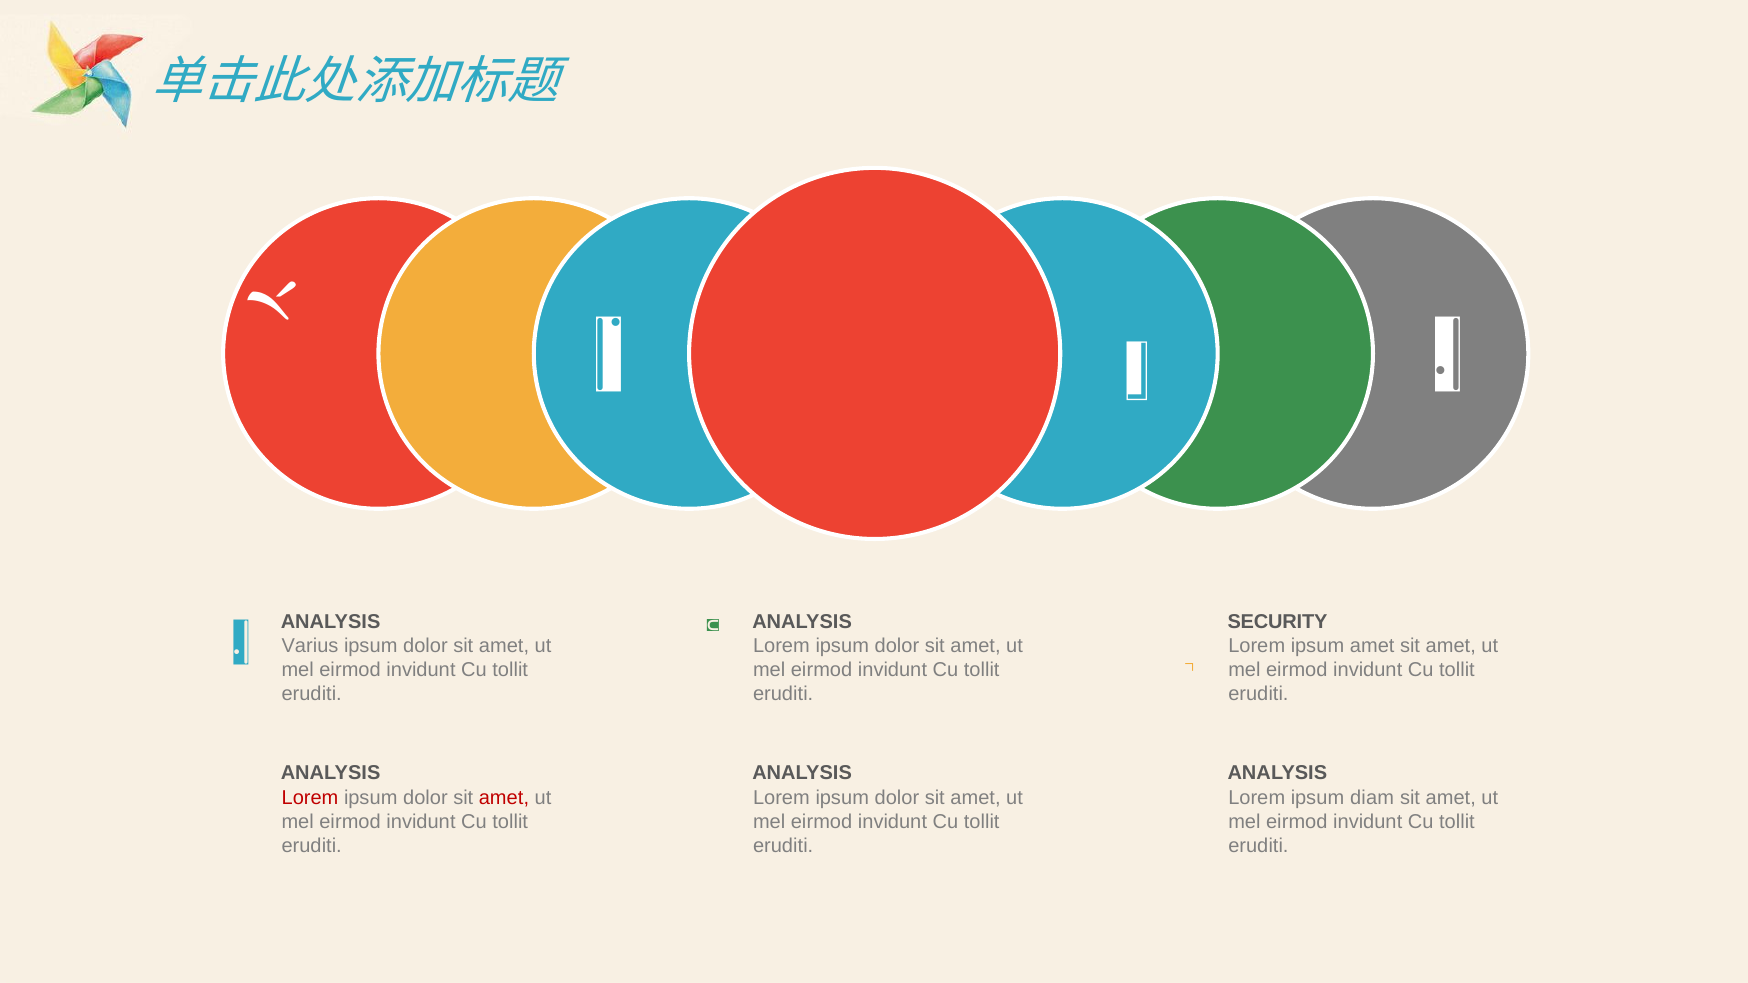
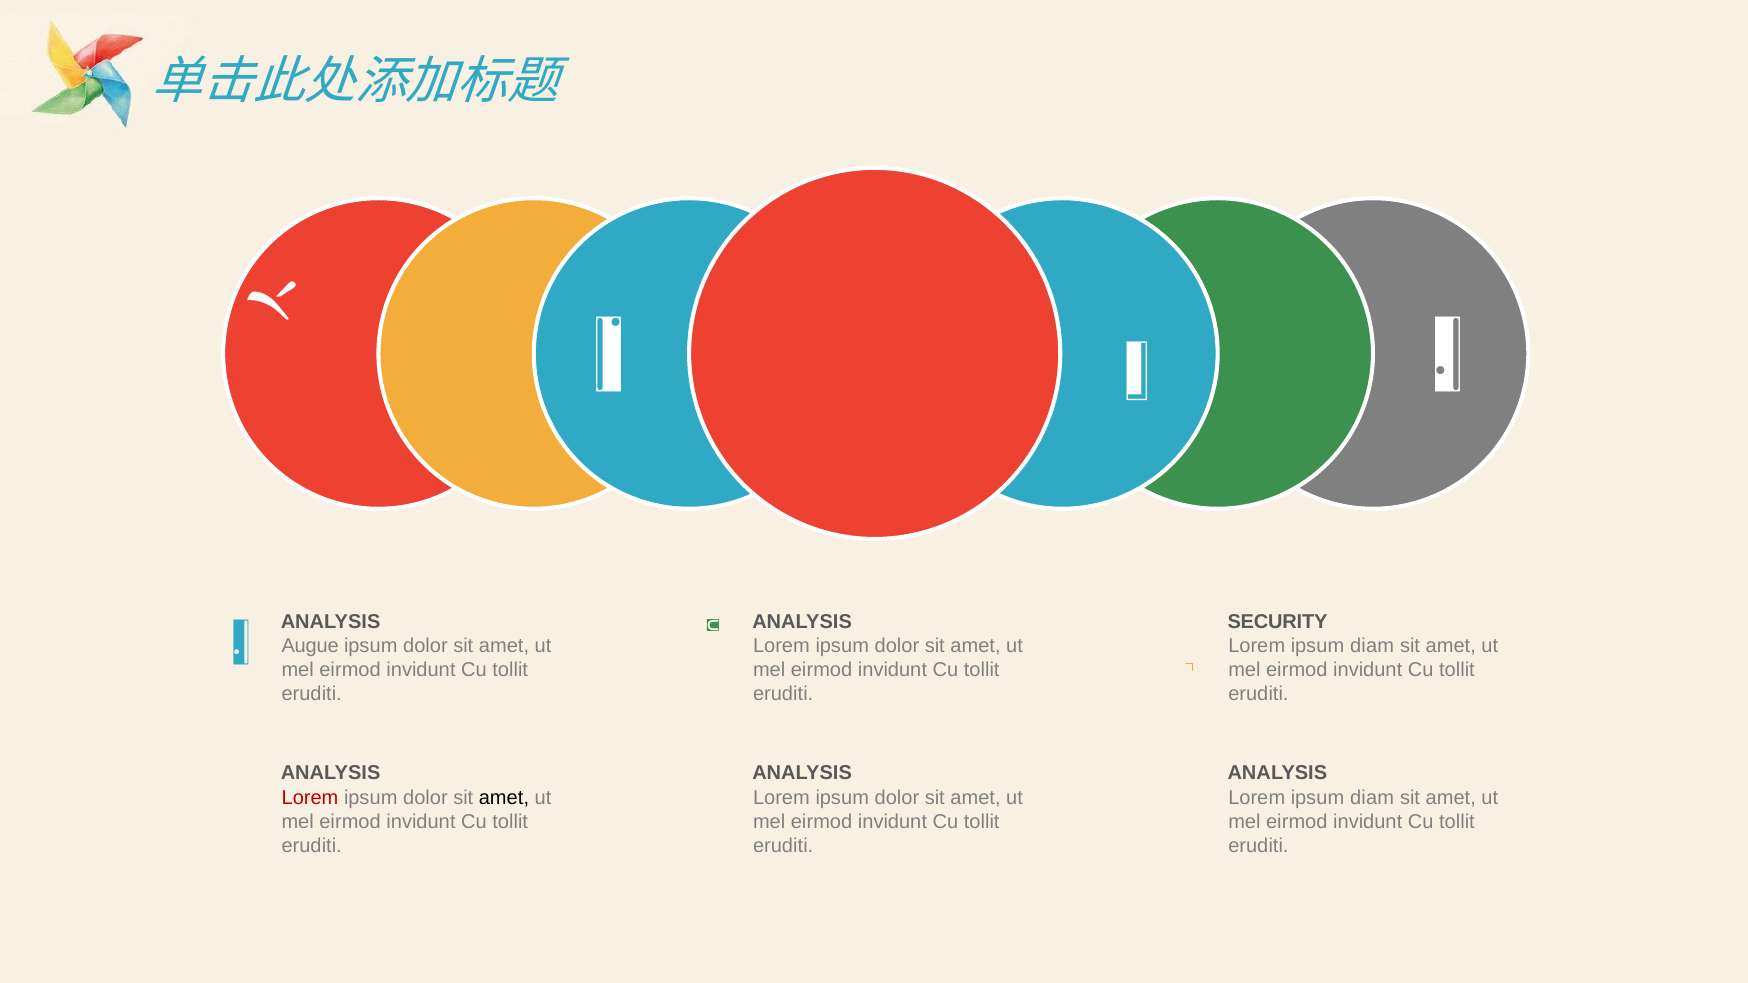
Varius: Varius -> Augue
amet at (1372, 646): amet -> diam
amet at (504, 798) colour: red -> black
